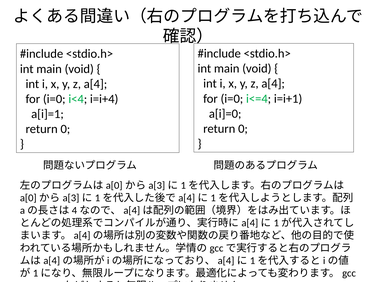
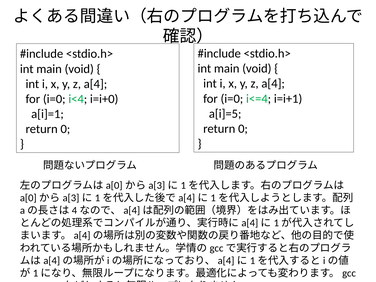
i=i+4: i=i+4 -> i=i+0
a[i]=0: a[i]=0 -> a[i]=5
